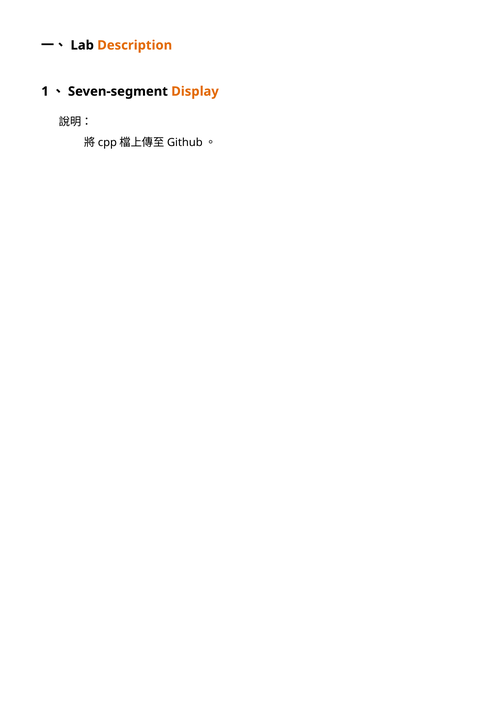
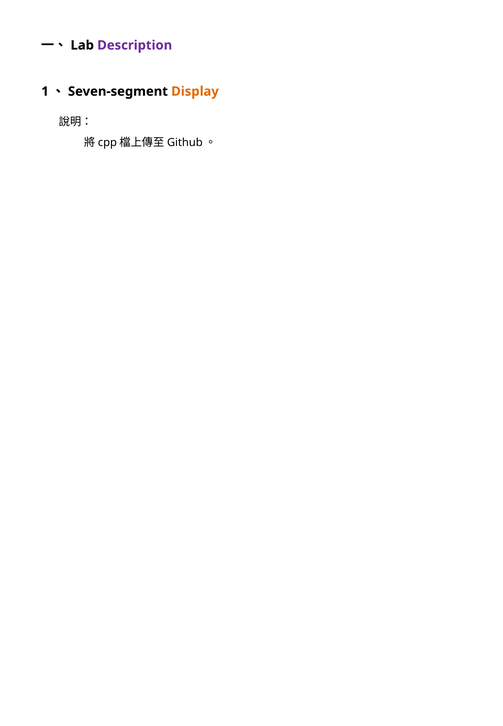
Description colour: orange -> purple
